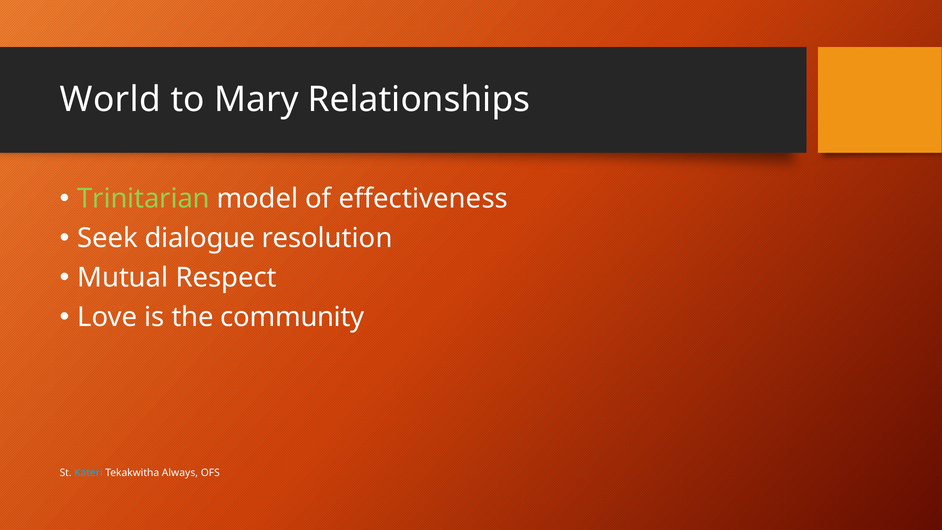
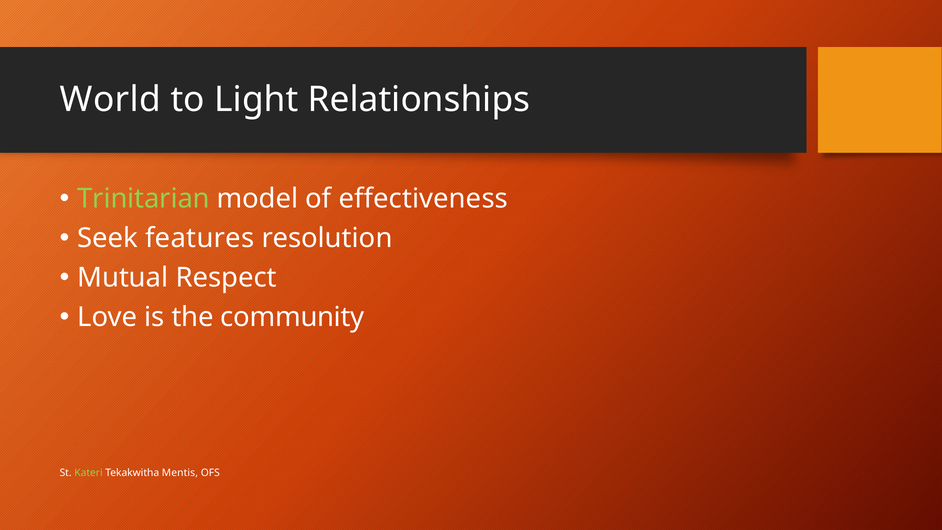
Mary: Mary -> Light
dialogue: dialogue -> features
Kateri colour: light blue -> light green
Always: Always -> Mentis
